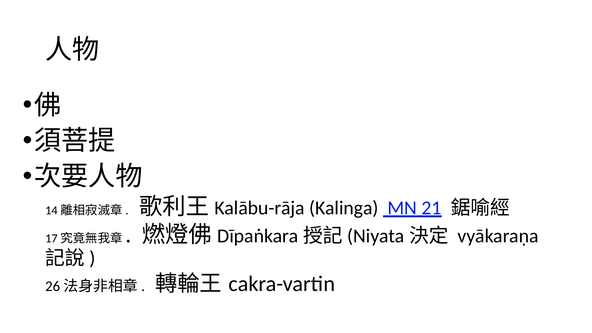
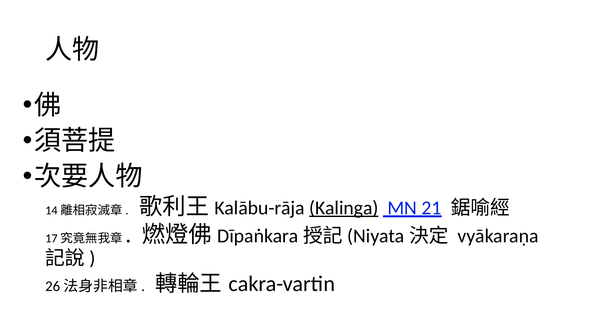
Kalinga underline: none -> present
